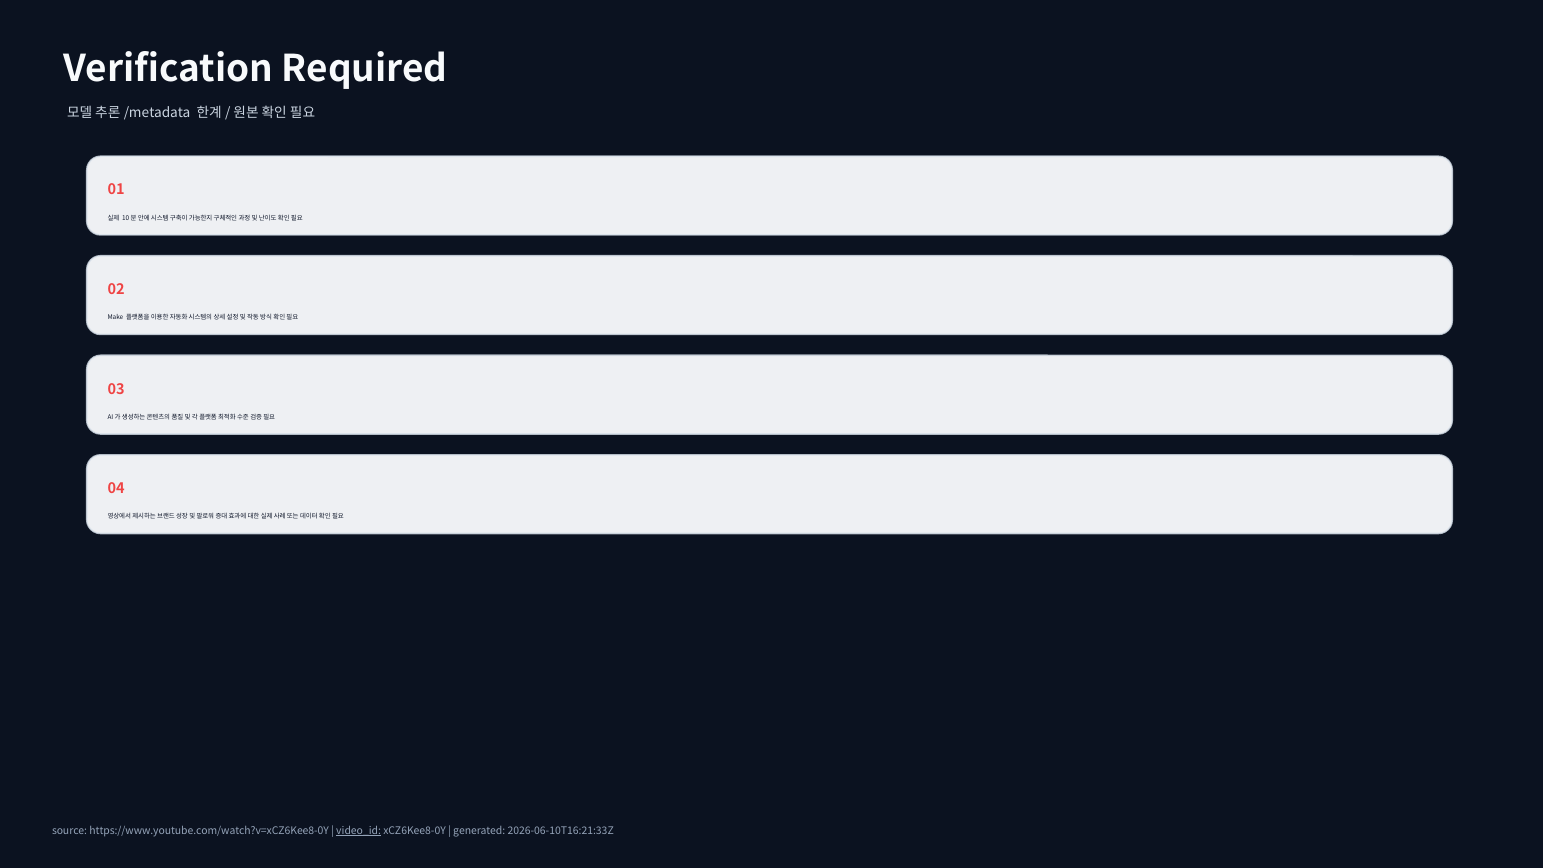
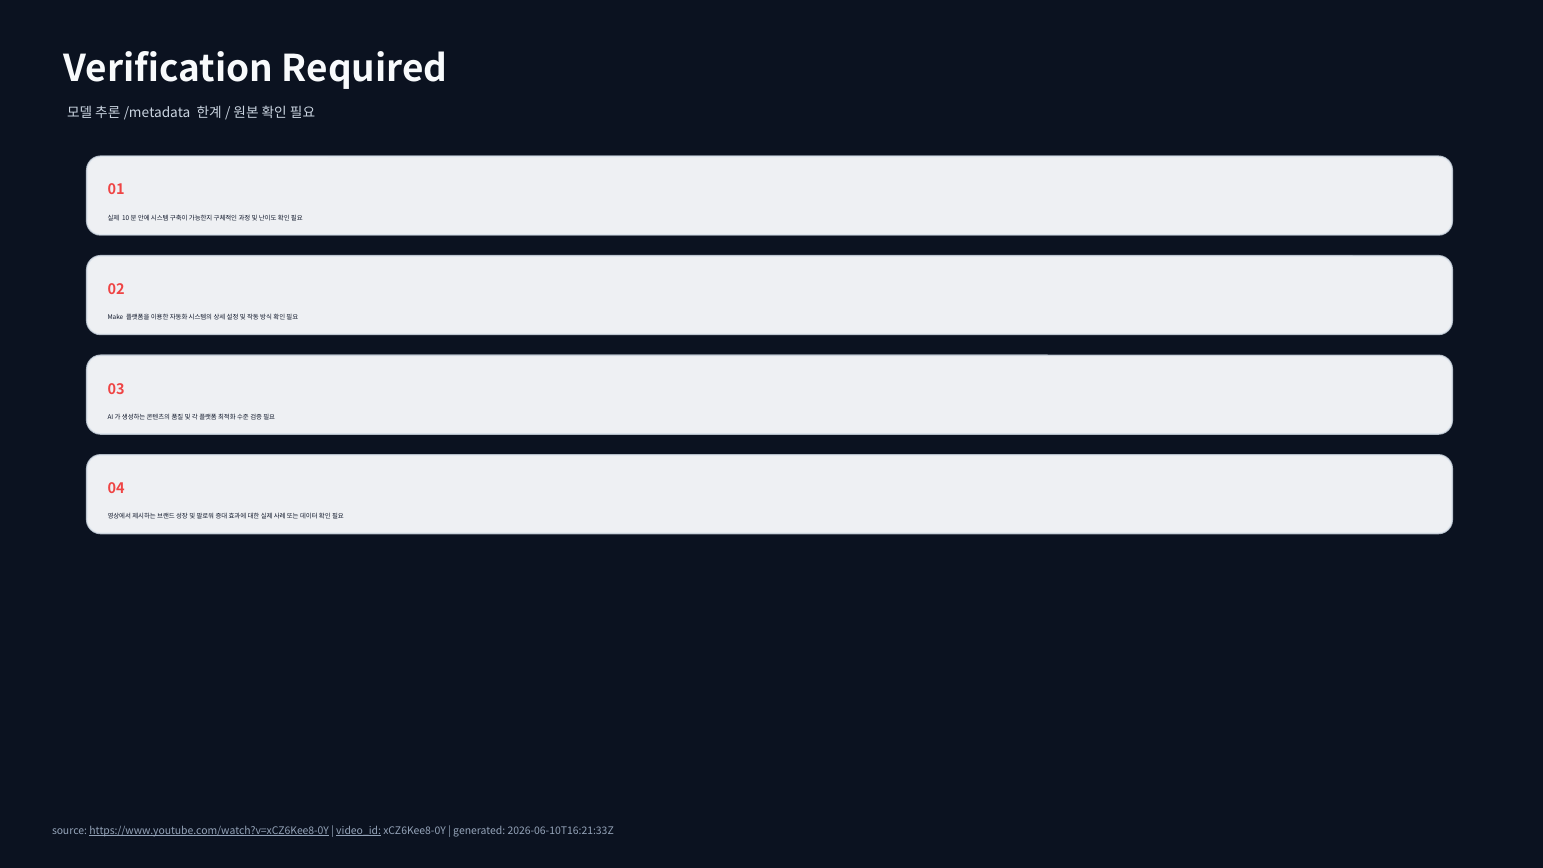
https://www.youtube.com/watch?v=xCZ6Kee8-0Y underline: none -> present
